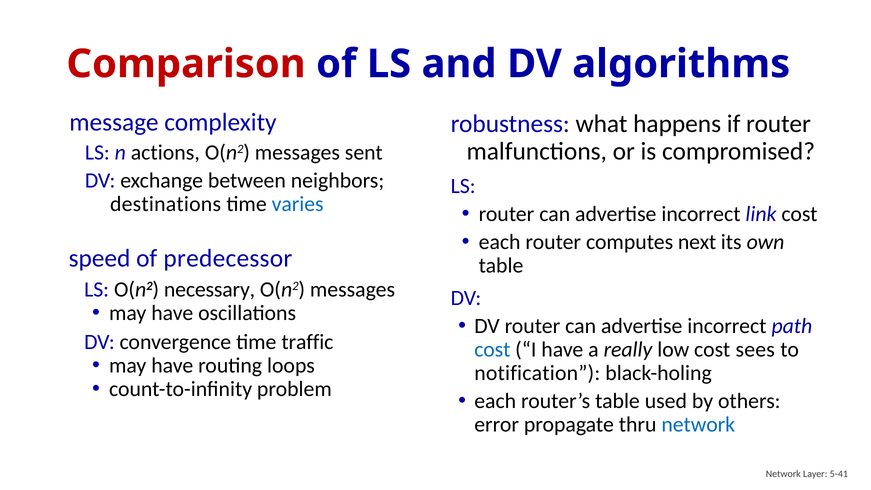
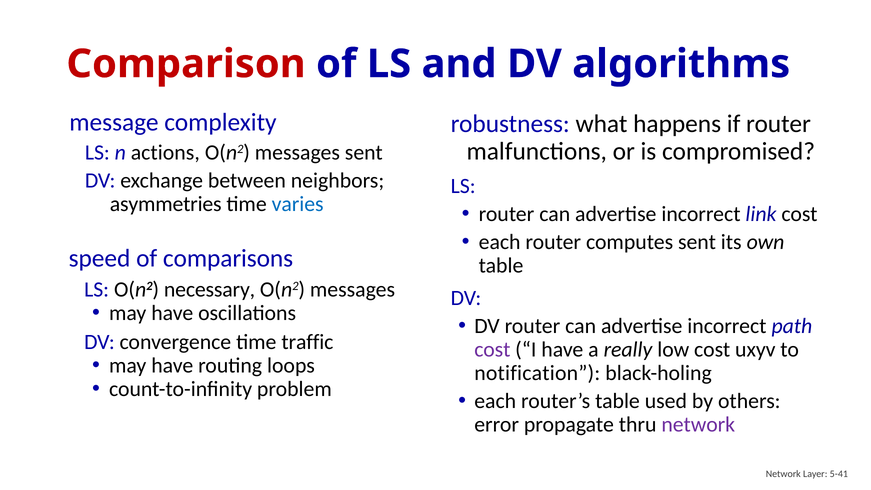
destinations: destinations -> asymmetries
computes next: next -> sent
predecessor: predecessor -> comparisons
cost at (492, 350) colour: blue -> purple
sees: sees -> uxyv
network at (698, 425) colour: blue -> purple
